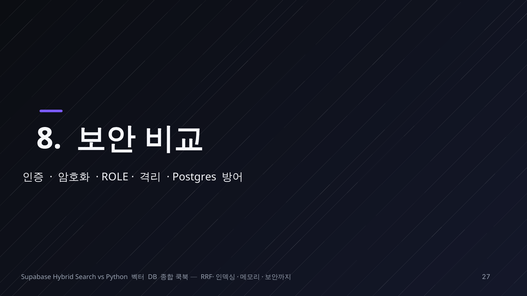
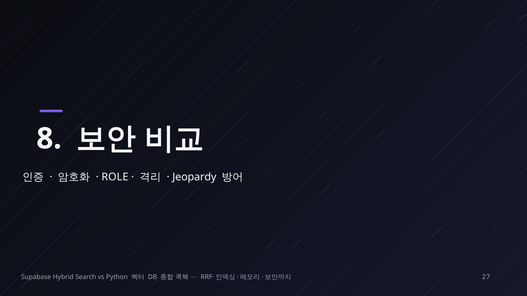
Postgres: Postgres -> Jeopardy
